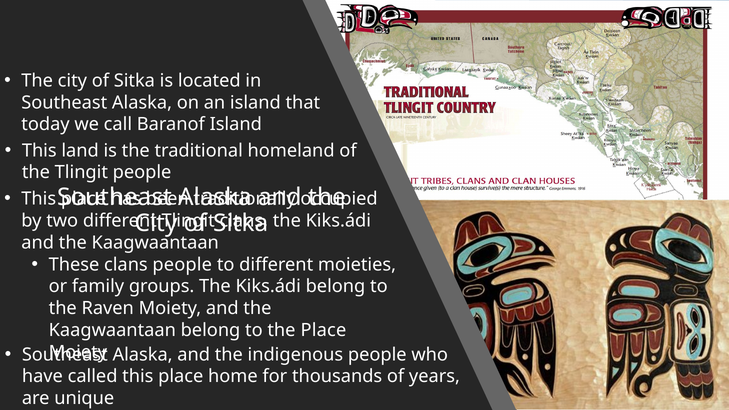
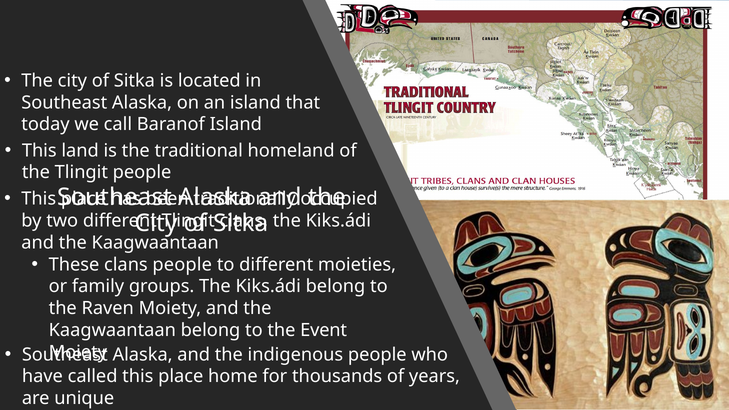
the Place: Place -> Event
